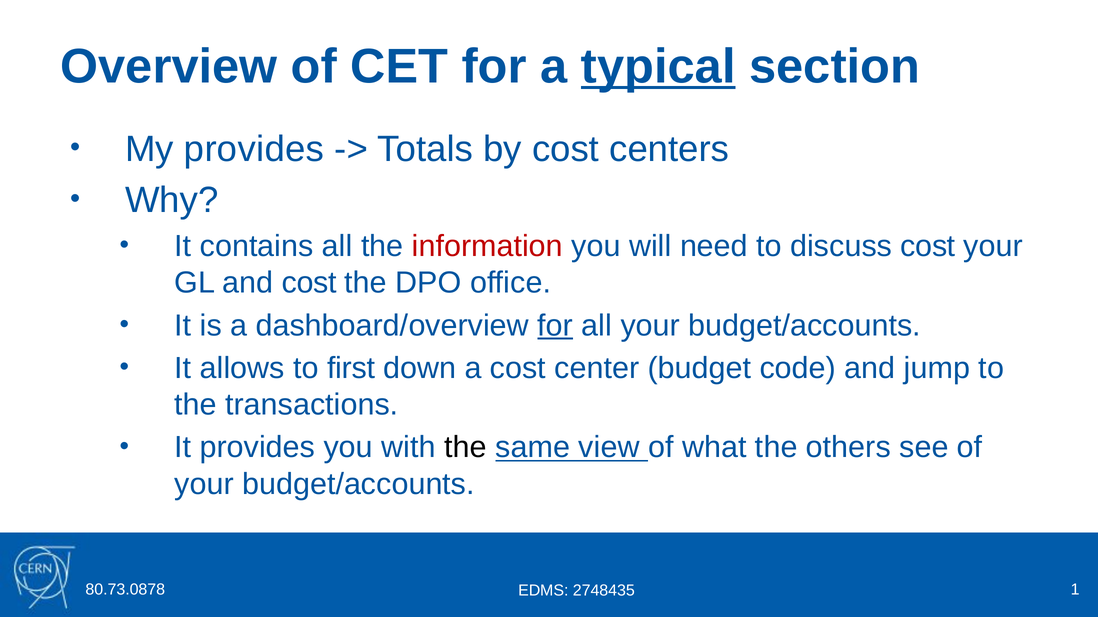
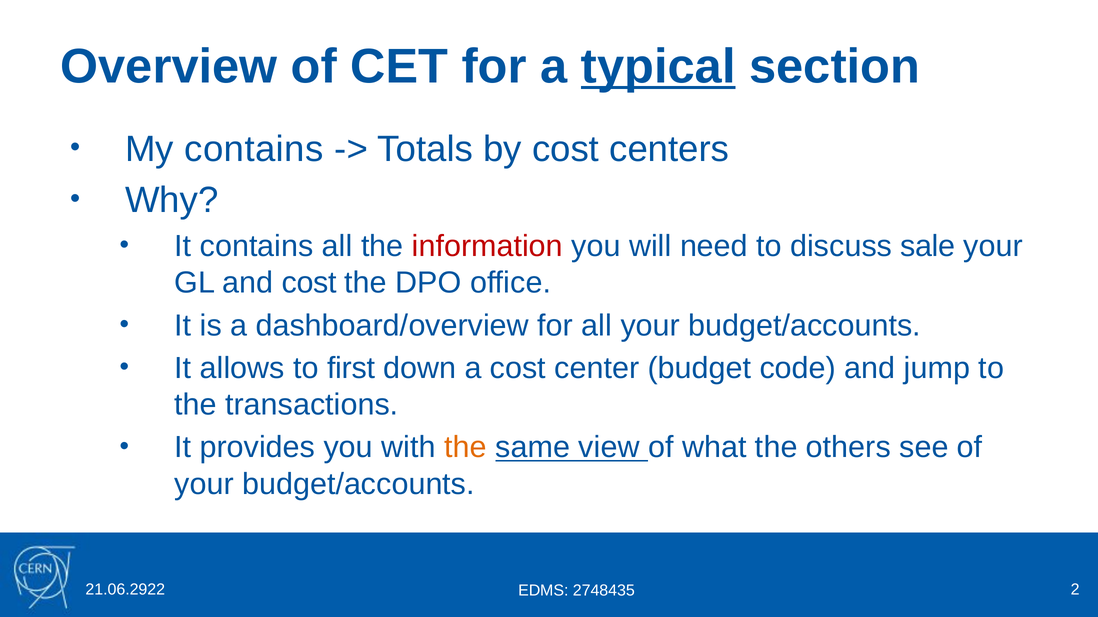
My provides: provides -> contains
discuss cost: cost -> sale
for at (555, 326) underline: present -> none
the at (465, 448) colour: black -> orange
80.73.0878: 80.73.0878 -> 21.06.2922
1: 1 -> 2
